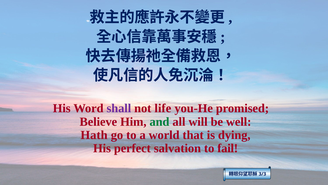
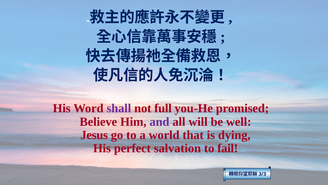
life: life -> full
and colour: green -> purple
Hath: Hath -> Jesus
